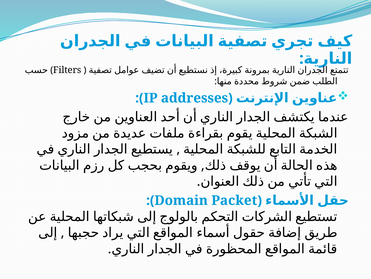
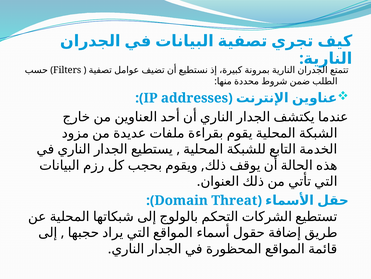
Packet: Packet -> Threat
